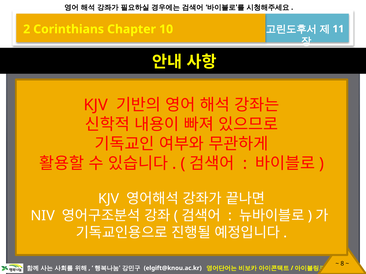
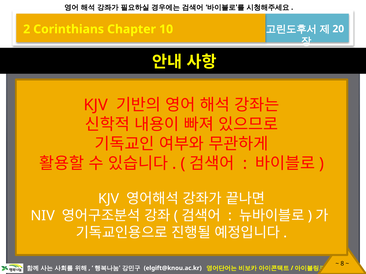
11: 11 -> 20
